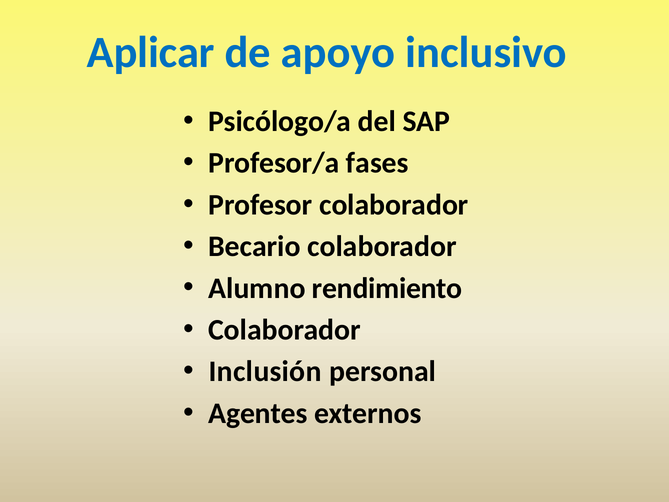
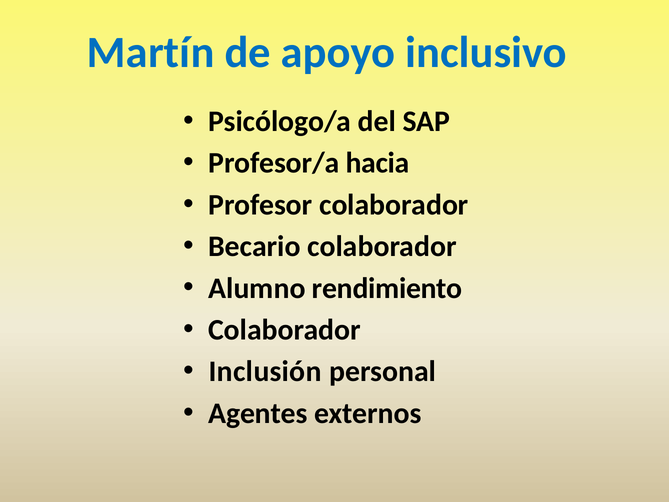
Aplicar: Aplicar -> Martín
fases: fases -> hacia
